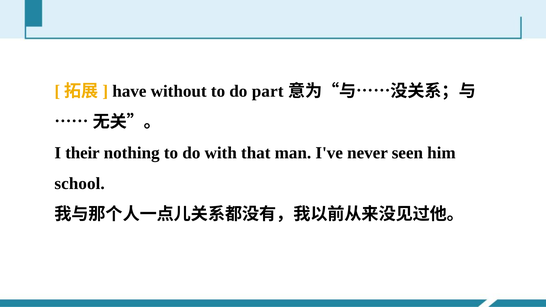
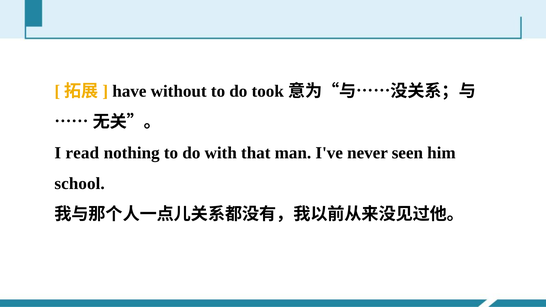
part: part -> took
their: their -> read
